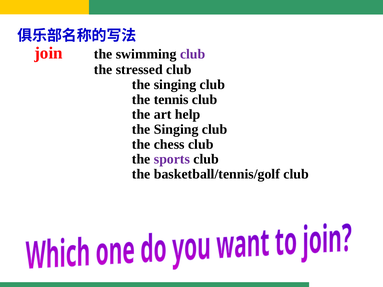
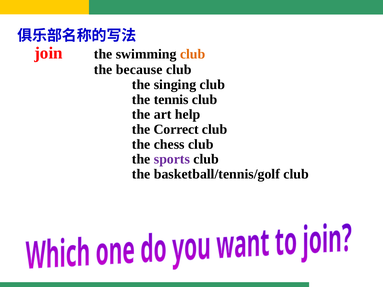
club at (193, 54) colour: purple -> orange
stressed: stressed -> because
Singing at (176, 129): Singing -> Correct
